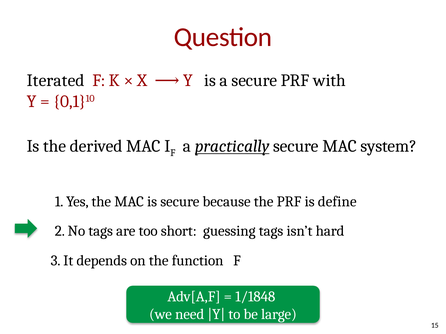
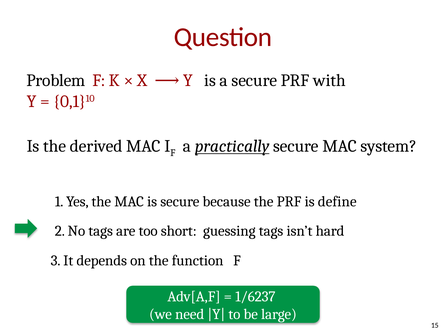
Iterated: Iterated -> Problem
1/1848: 1/1848 -> 1/6237
